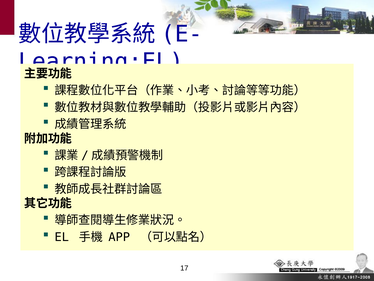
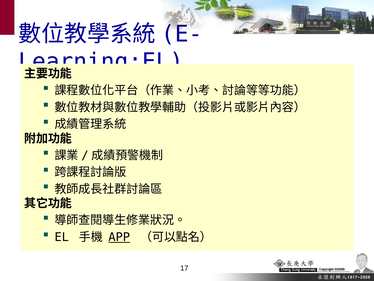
APP underline: none -> present
